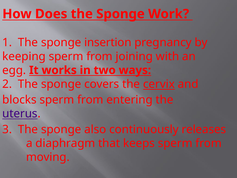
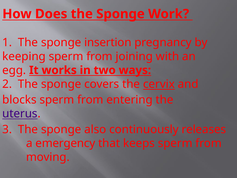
diaphragm: diaphragm -> emergency
